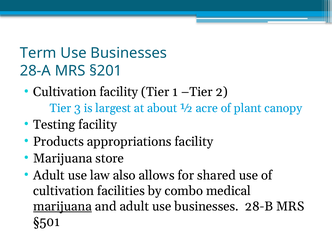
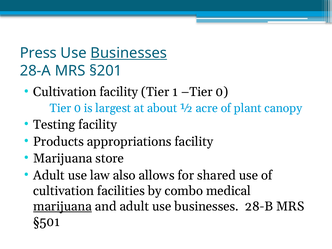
Term: Term -> Press
Businesses at (129, 53) underline: none -> present
1 Tier 2: 2 -> 0
3 at (78, 108): 3 -> 0
